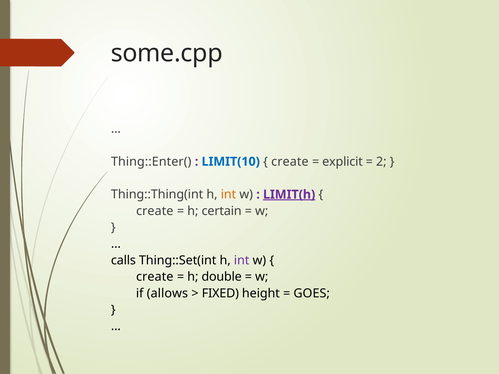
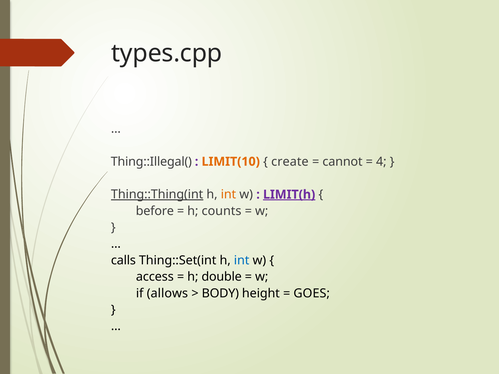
some.cpp: some.cpp -> types.cpp
Thing::Enter(: Thing::Enter( -> Thing::Illegal(
LIMIT(10 colour: blue -> orange
explicit: explicit -> cannot
2: 2 -> 4
Thing::Thing(int underline: none -> present
create at (155, 211): create -> before
certain: certain -> counts
int at (242, 260) colour: purple -> blue
create at (155, 277): create -> access
FIXED: FIXED -> BODY
